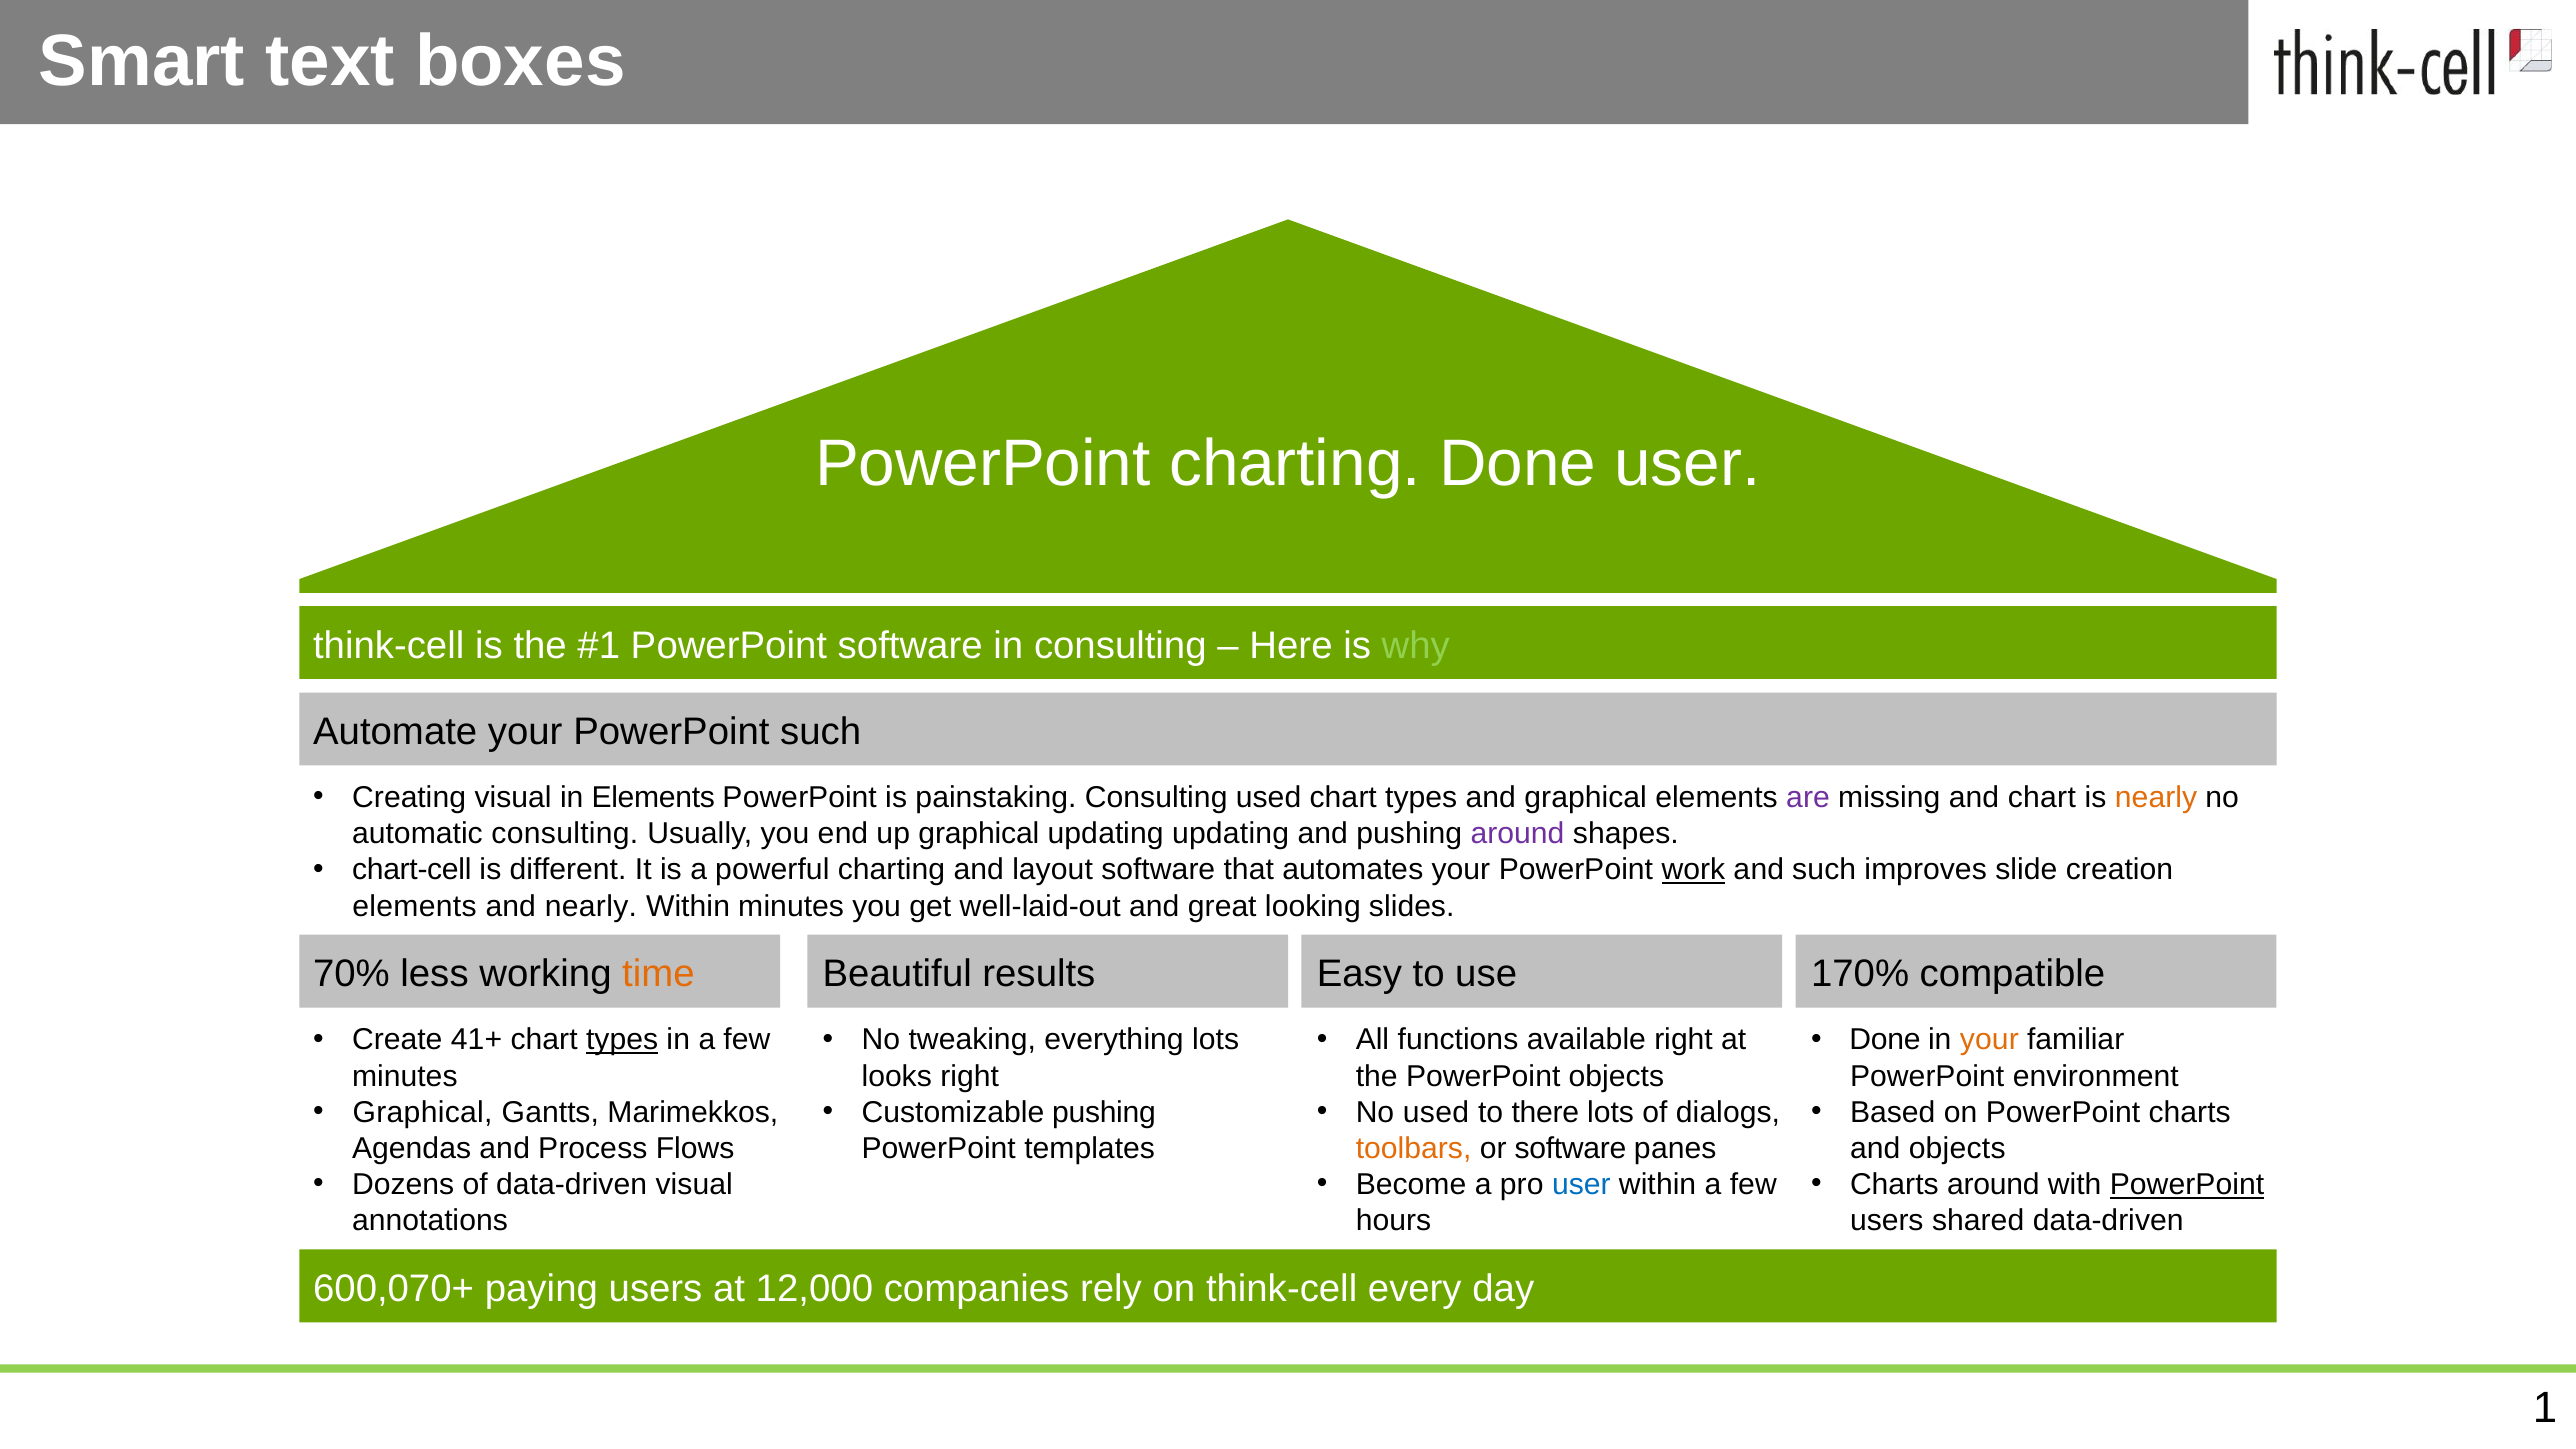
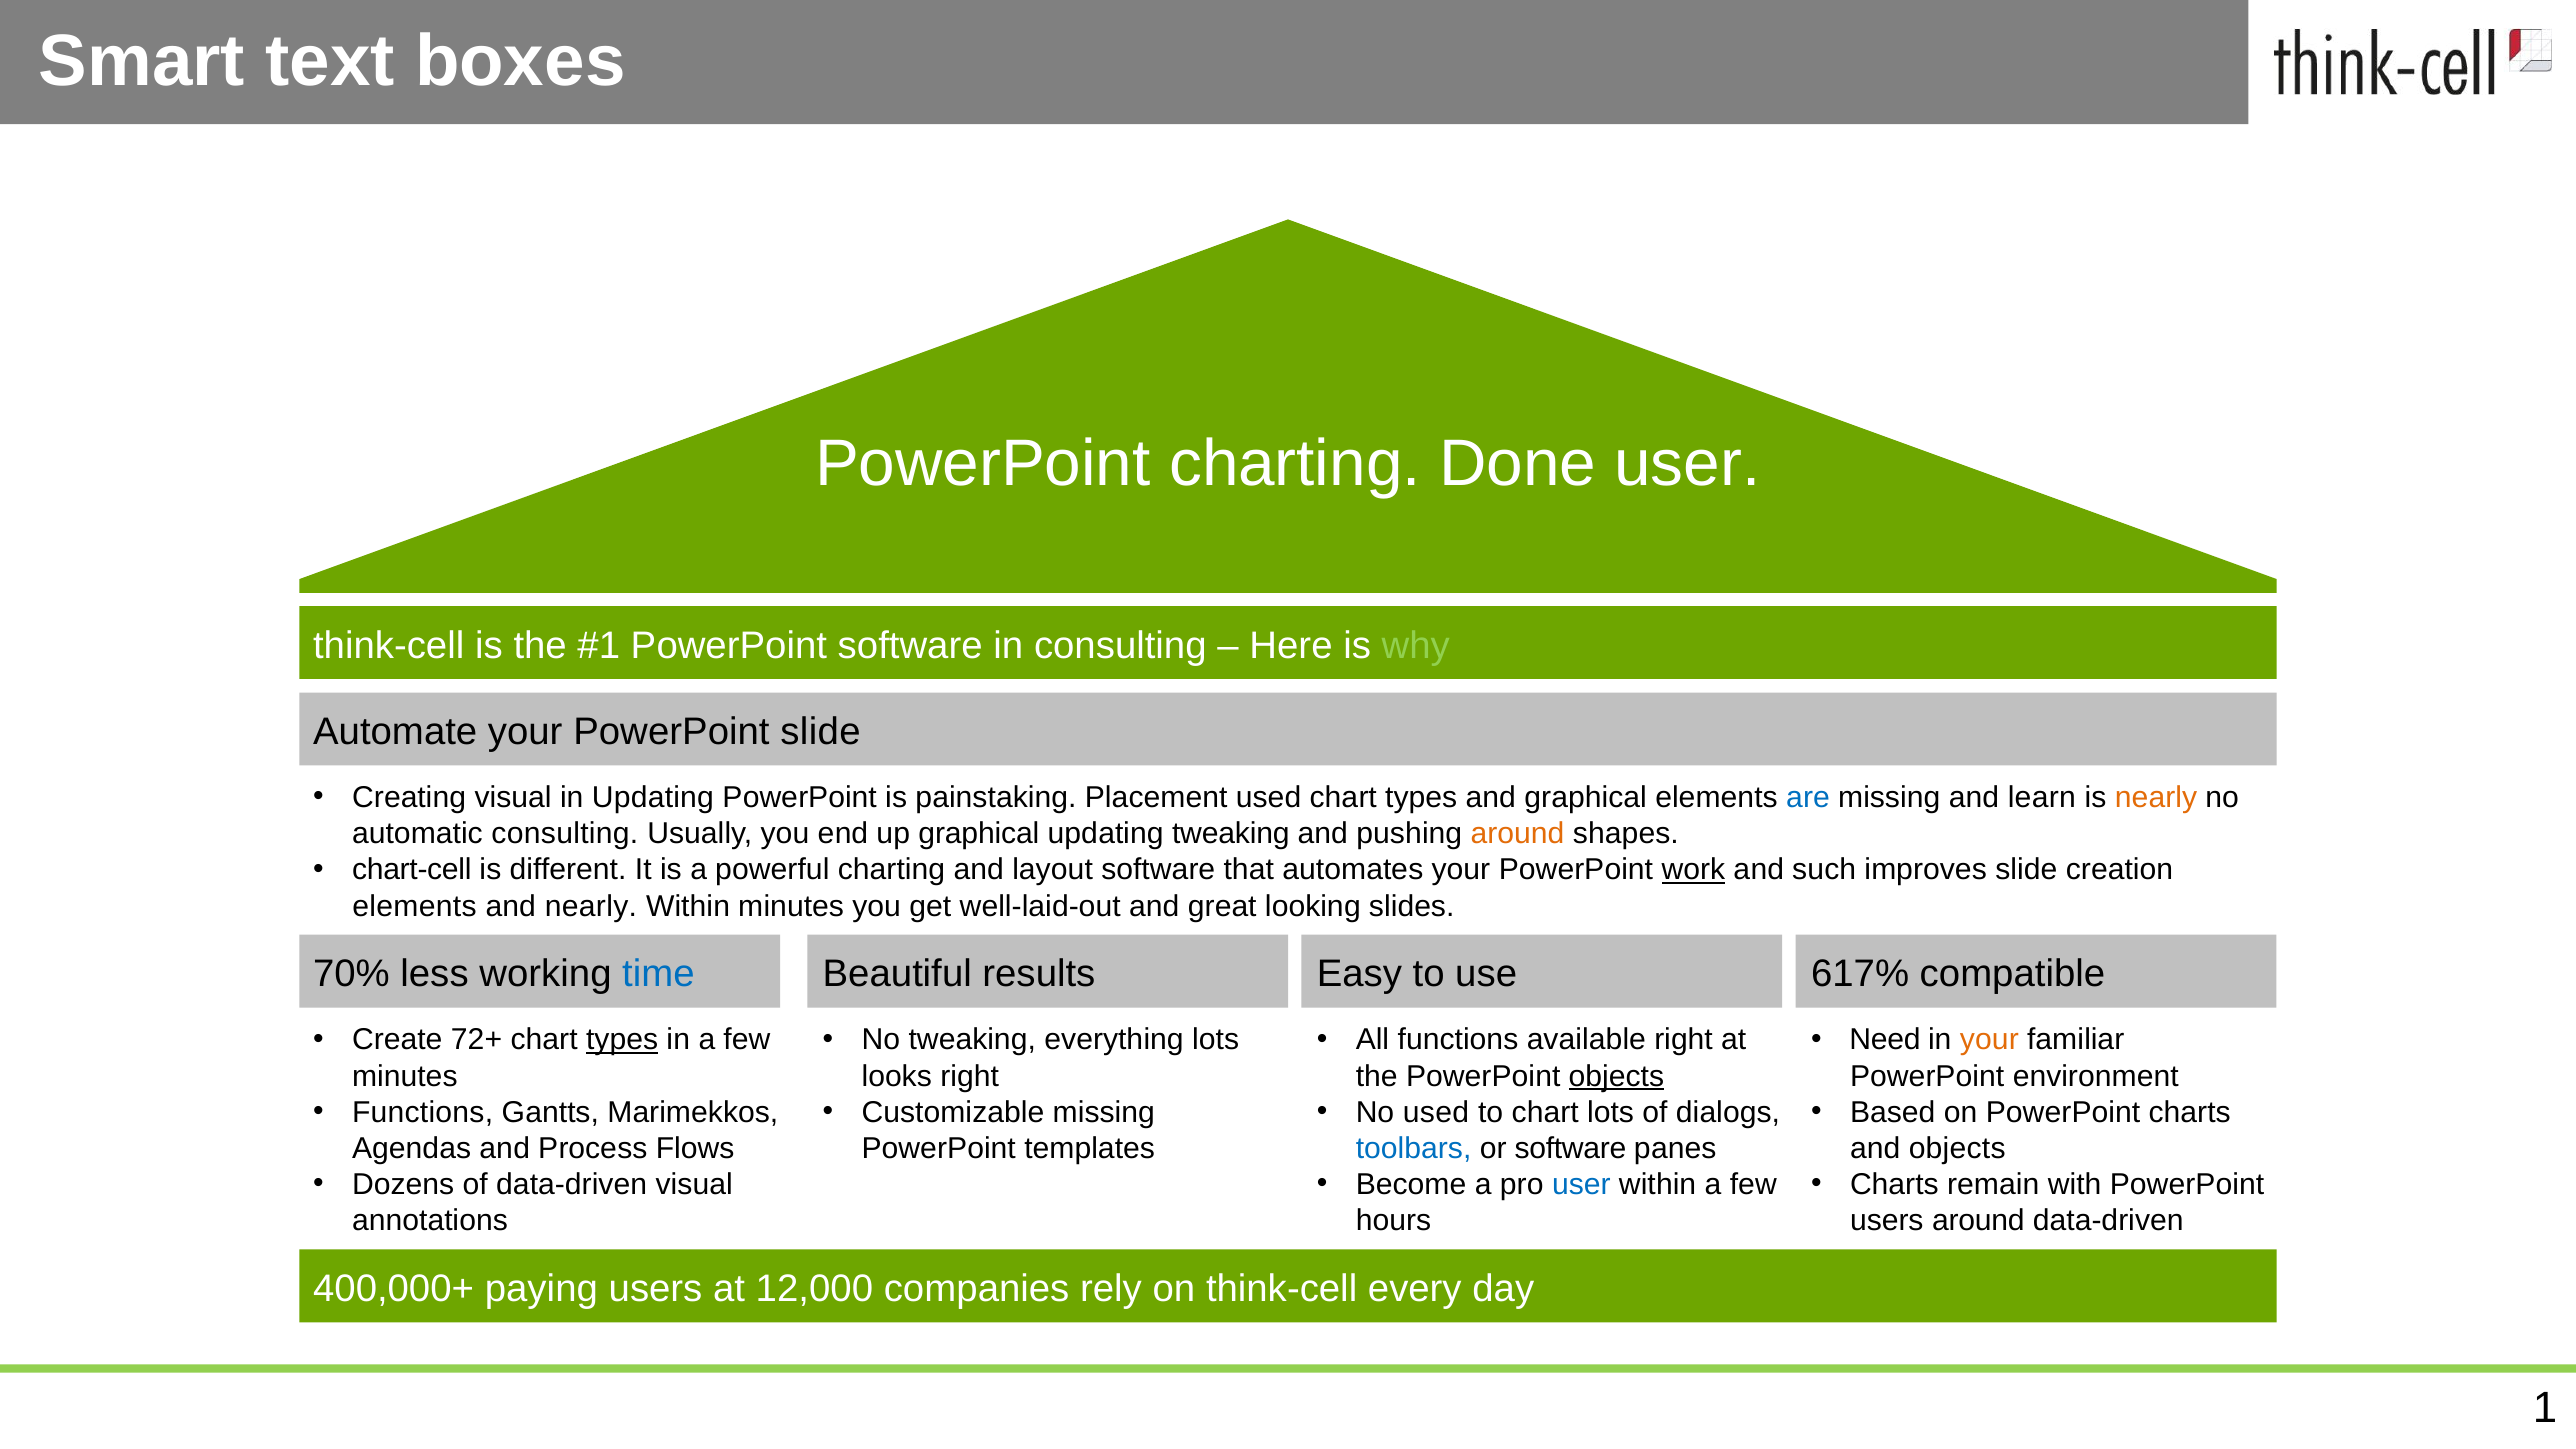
PowerPoint such: such -> slide
in Elements: Elements -> Updating
painstaking Consulting: Consulting -> Placement
are colour: purple -> blue
and chart: chart -> learn
updating updating: updating -> tweaking
around at (1517, 834) colour: purple -> orange
time colour: orange -> blue
170%: 170% -> 617%
41+: 41+ -> 72+
Done at (1885, 1040): Done -> Need
objects at (1616, 1076) underline: none -> present
Graphical at (423, 1112): Graphical -> Functions
Customizable pushing: pushing -> missing
to there: there -> chart
toolbars colour: orange -> blue
Charts around: around -> remain
PowerPoint at (2187, 1185) underline: present -> none
users shared: shared -> around
600,070+: 600,070+ -> 400,000+
